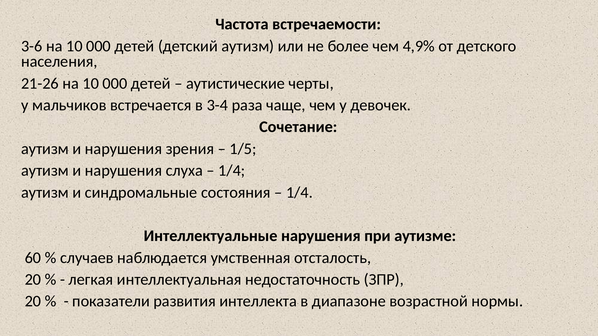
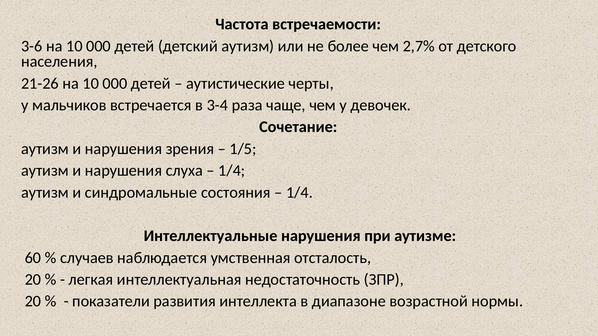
4,9%: 4,9% -> 2,7%
